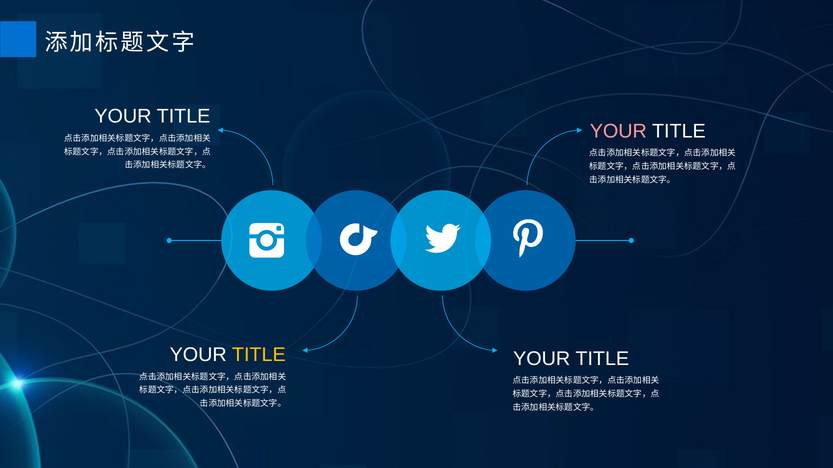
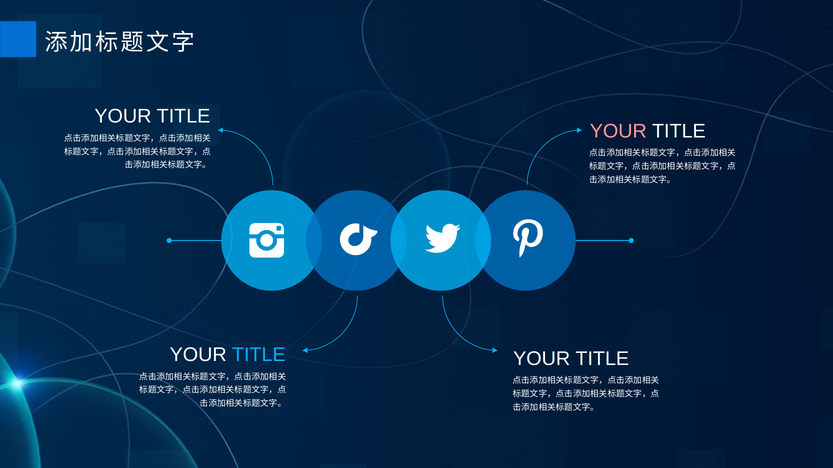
TITLE at (259, 355) colour: yellow -> light blue
